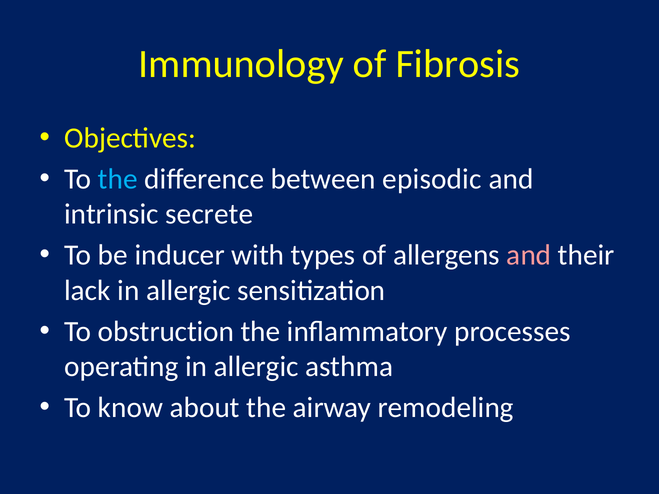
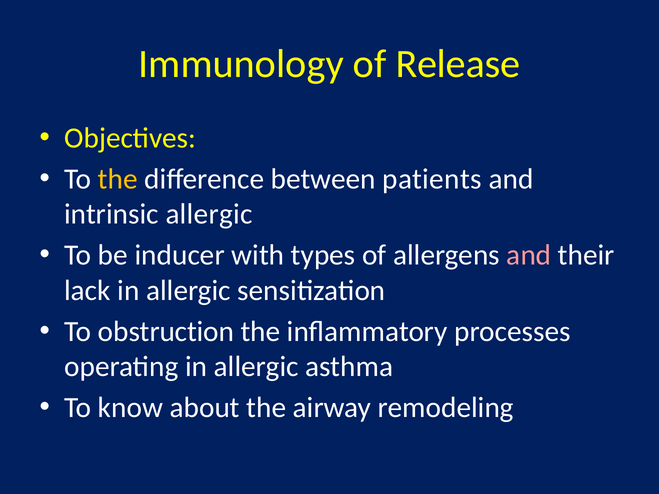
Fibrosis: Fibrosis -> Release
the at (118, 179) colour: light blue -> yellow
episodic: episodic -> patients
intrinsic secrete: secrete -> allergic
